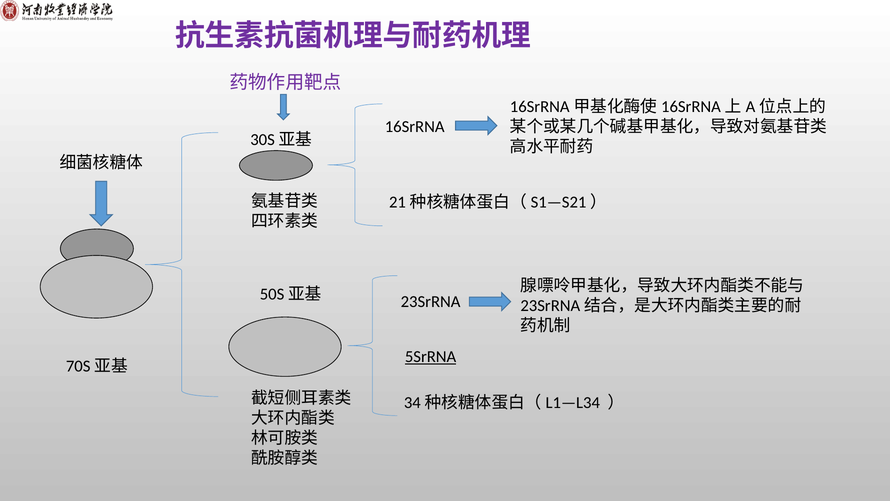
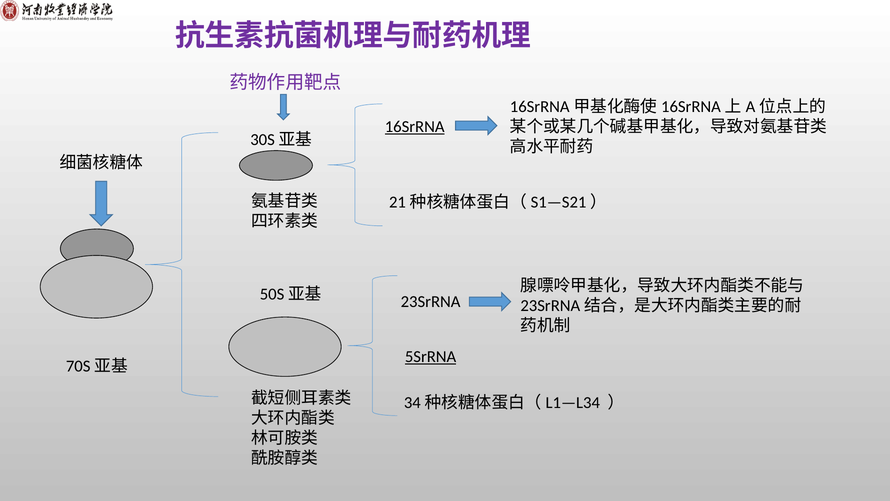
16SrRNA underline: none -> present
